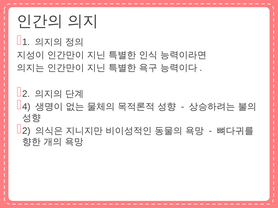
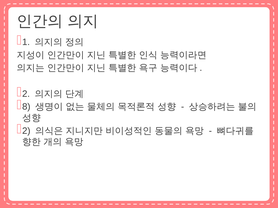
4: 4 -> 8
